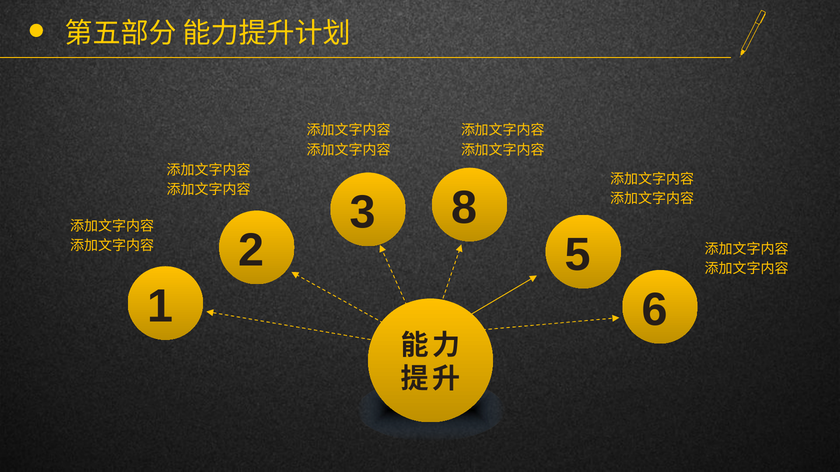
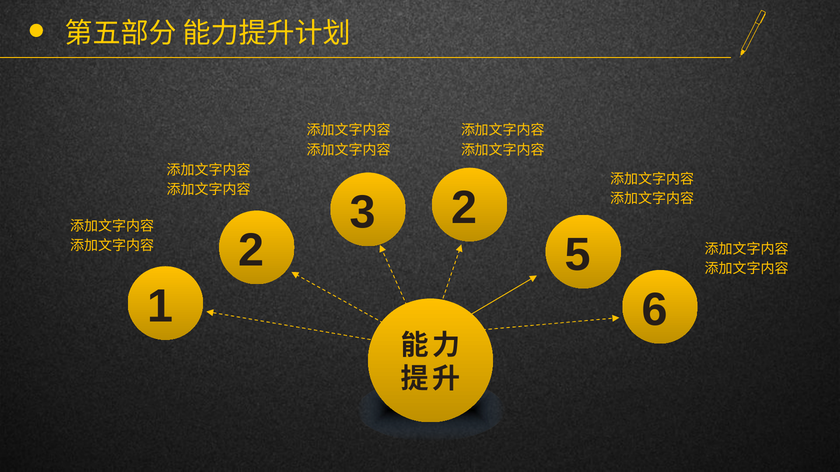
3 8: 8 -> 2
